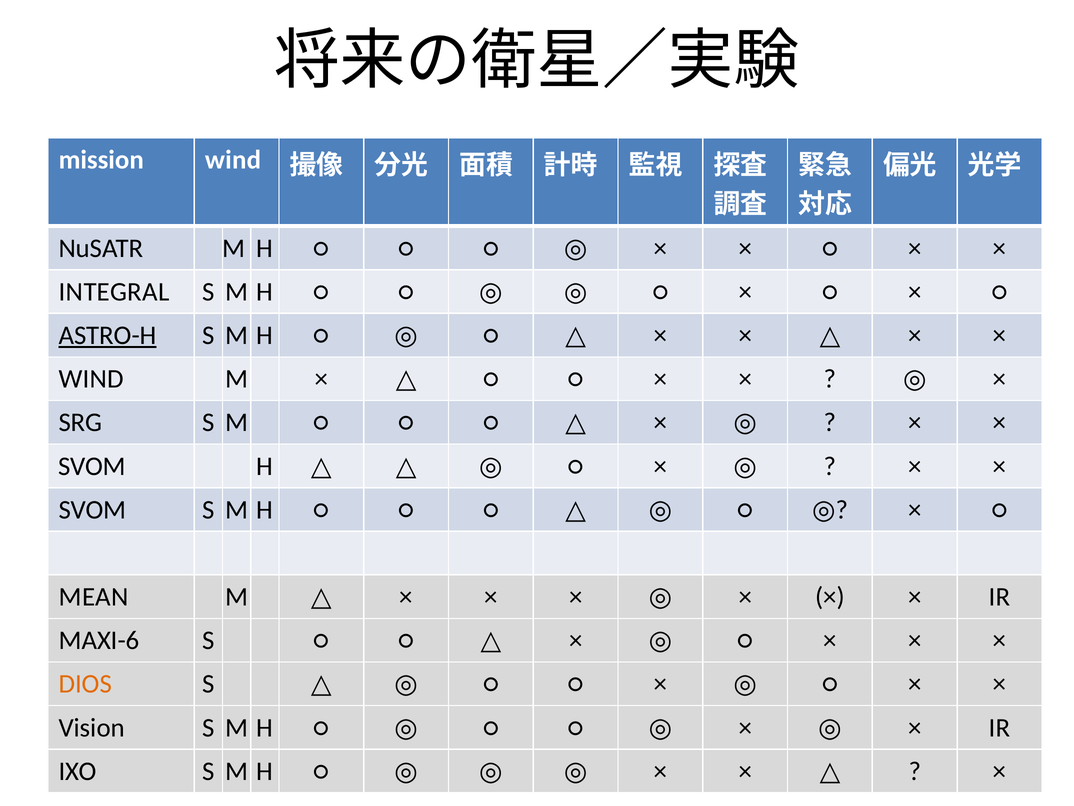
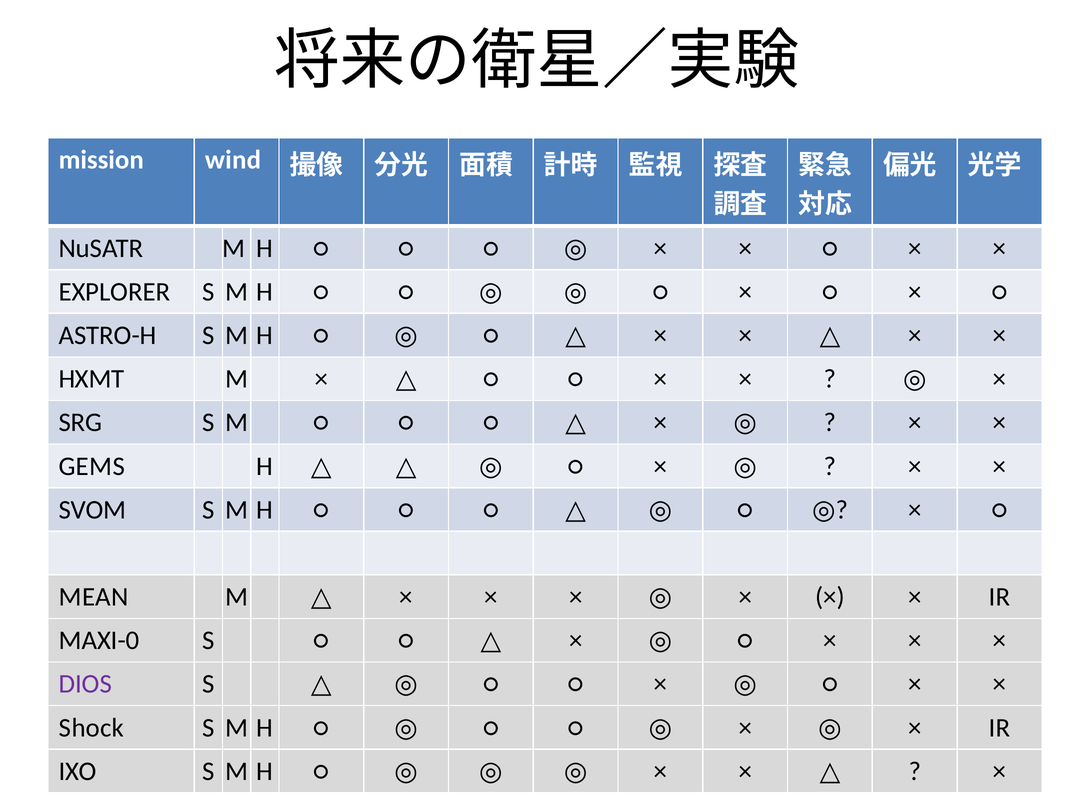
INTEGRAL: INTEGRAL -> EXPLORER
ASTRO-H underline: present -> none
WIND at (91, 379): WIND -> HXMT
SVOM at (92, 466): SVOM -> GEMS
MAXI-6: MAXI-6 -> MAXI-0
DIOS colour: orange -> purple
Vision: Vision -> Shock
